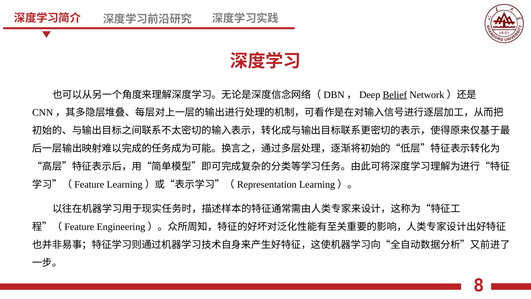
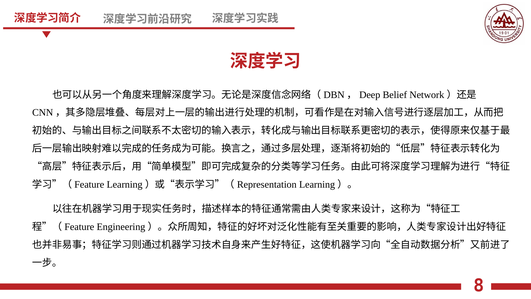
Belief underline: present -> none
